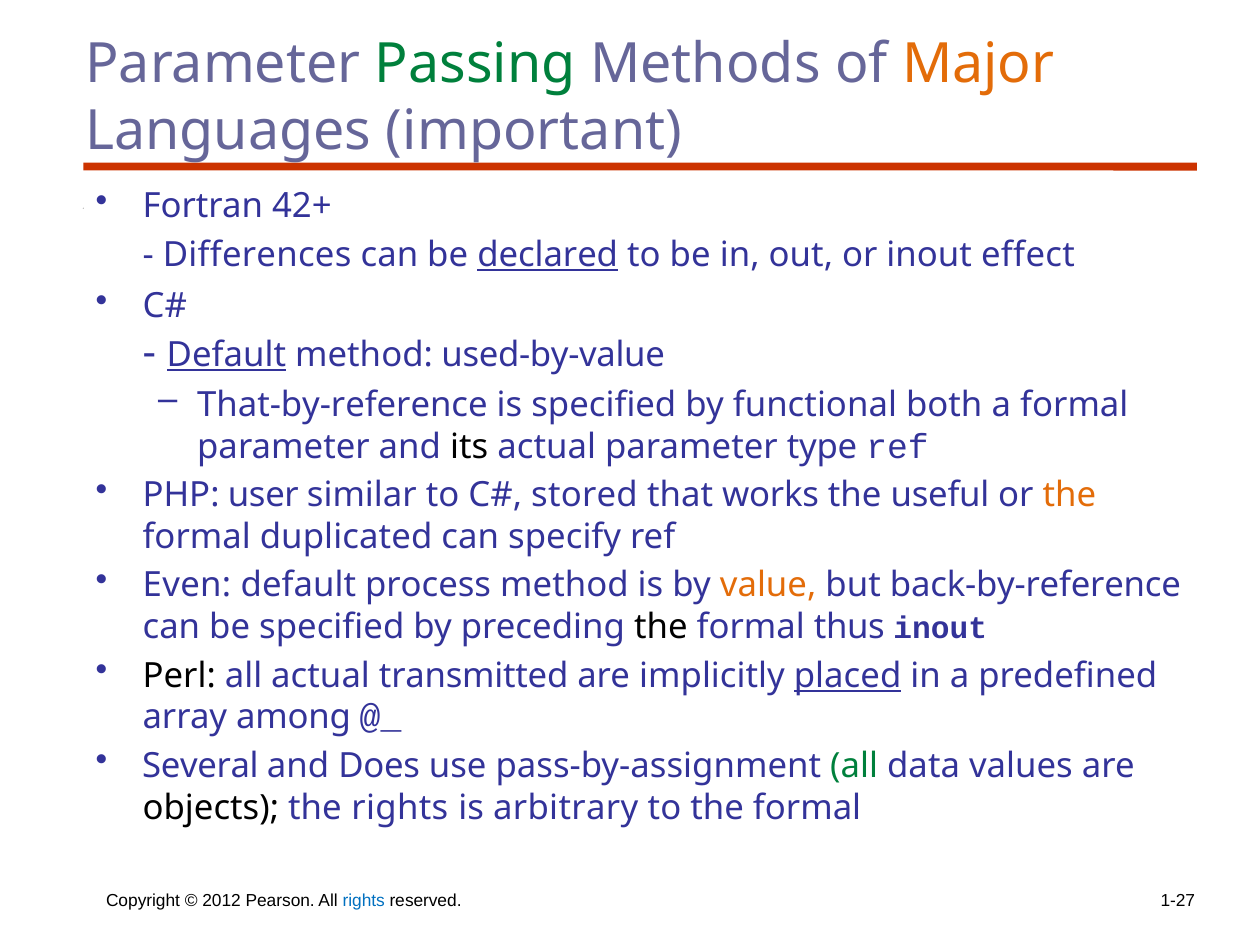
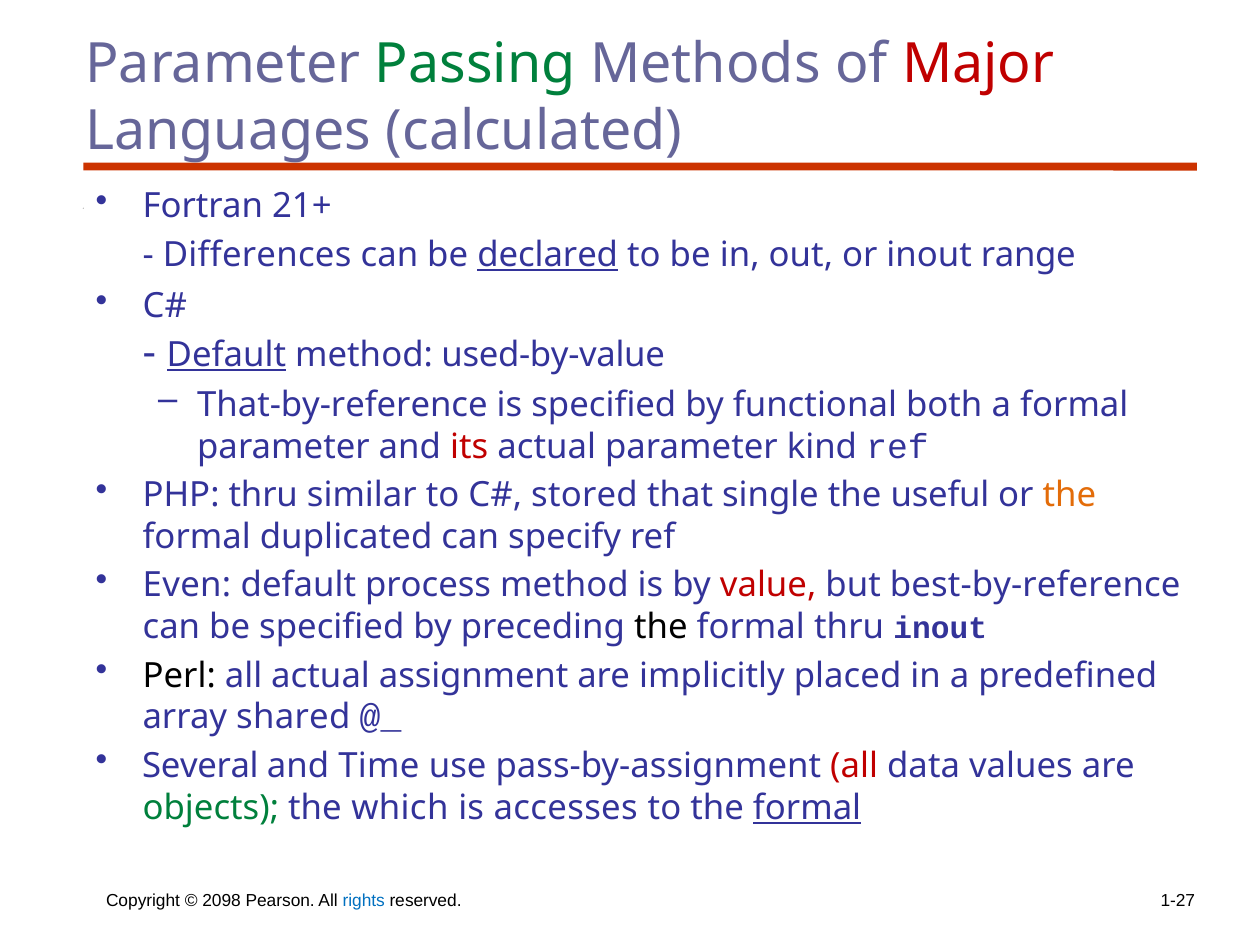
Major colour: orange -> red
important: important -> calculated
42+: 42+ -> 21+
effect: effect -> range
its colour: black -> red
type: type -> kind
PHP user: user -> thru
works: works -> single
value colour: orange -> red
back-by-reference: back-by-reference -> best-by-reference
formal thus: thus -> thru
transmitted: transmitted -> assignment
placed underline: present -> none
among: among -> shared
Does: Does -> Time
all at (854, 766) colour: green -> red
objects colour: black -> green
the rights: rights -> which
arbitrary: arbitrary -> accesses
formal at (807, 807) underline: none -> present
2012: 2012 -> 2098
